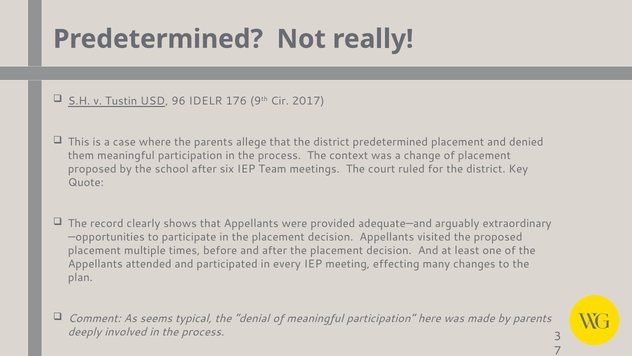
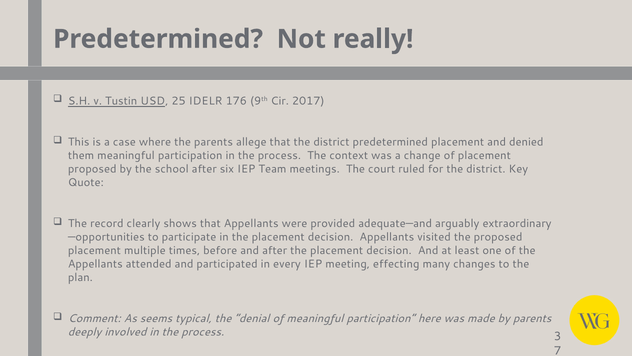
96: 96 -> 25
